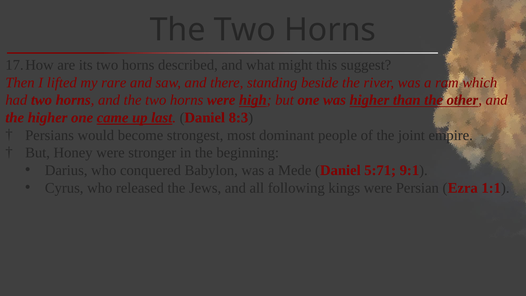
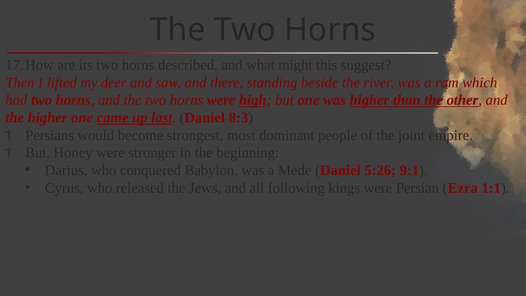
rare: rare -> deer
5:71: 5:71 -> 5:26
